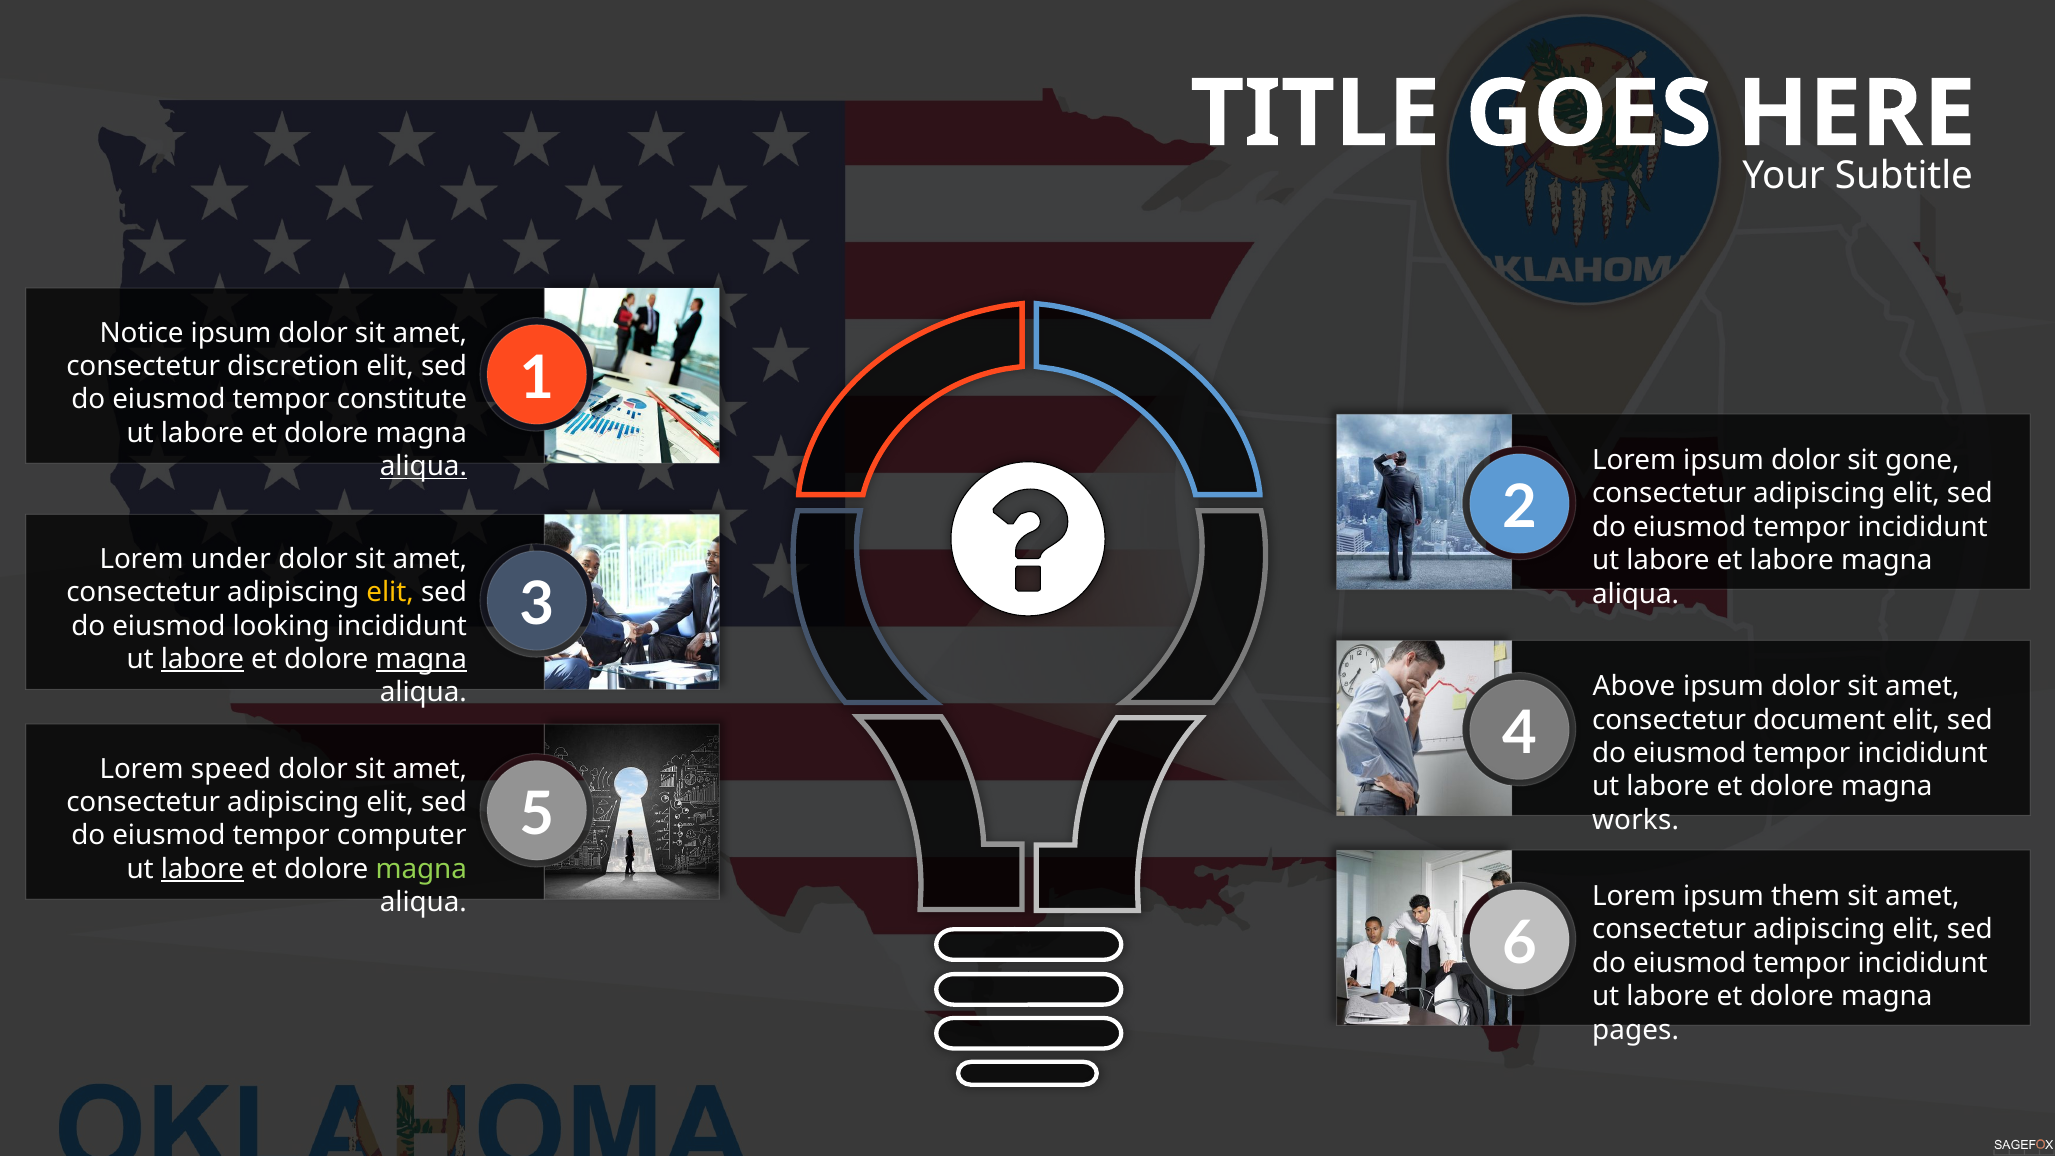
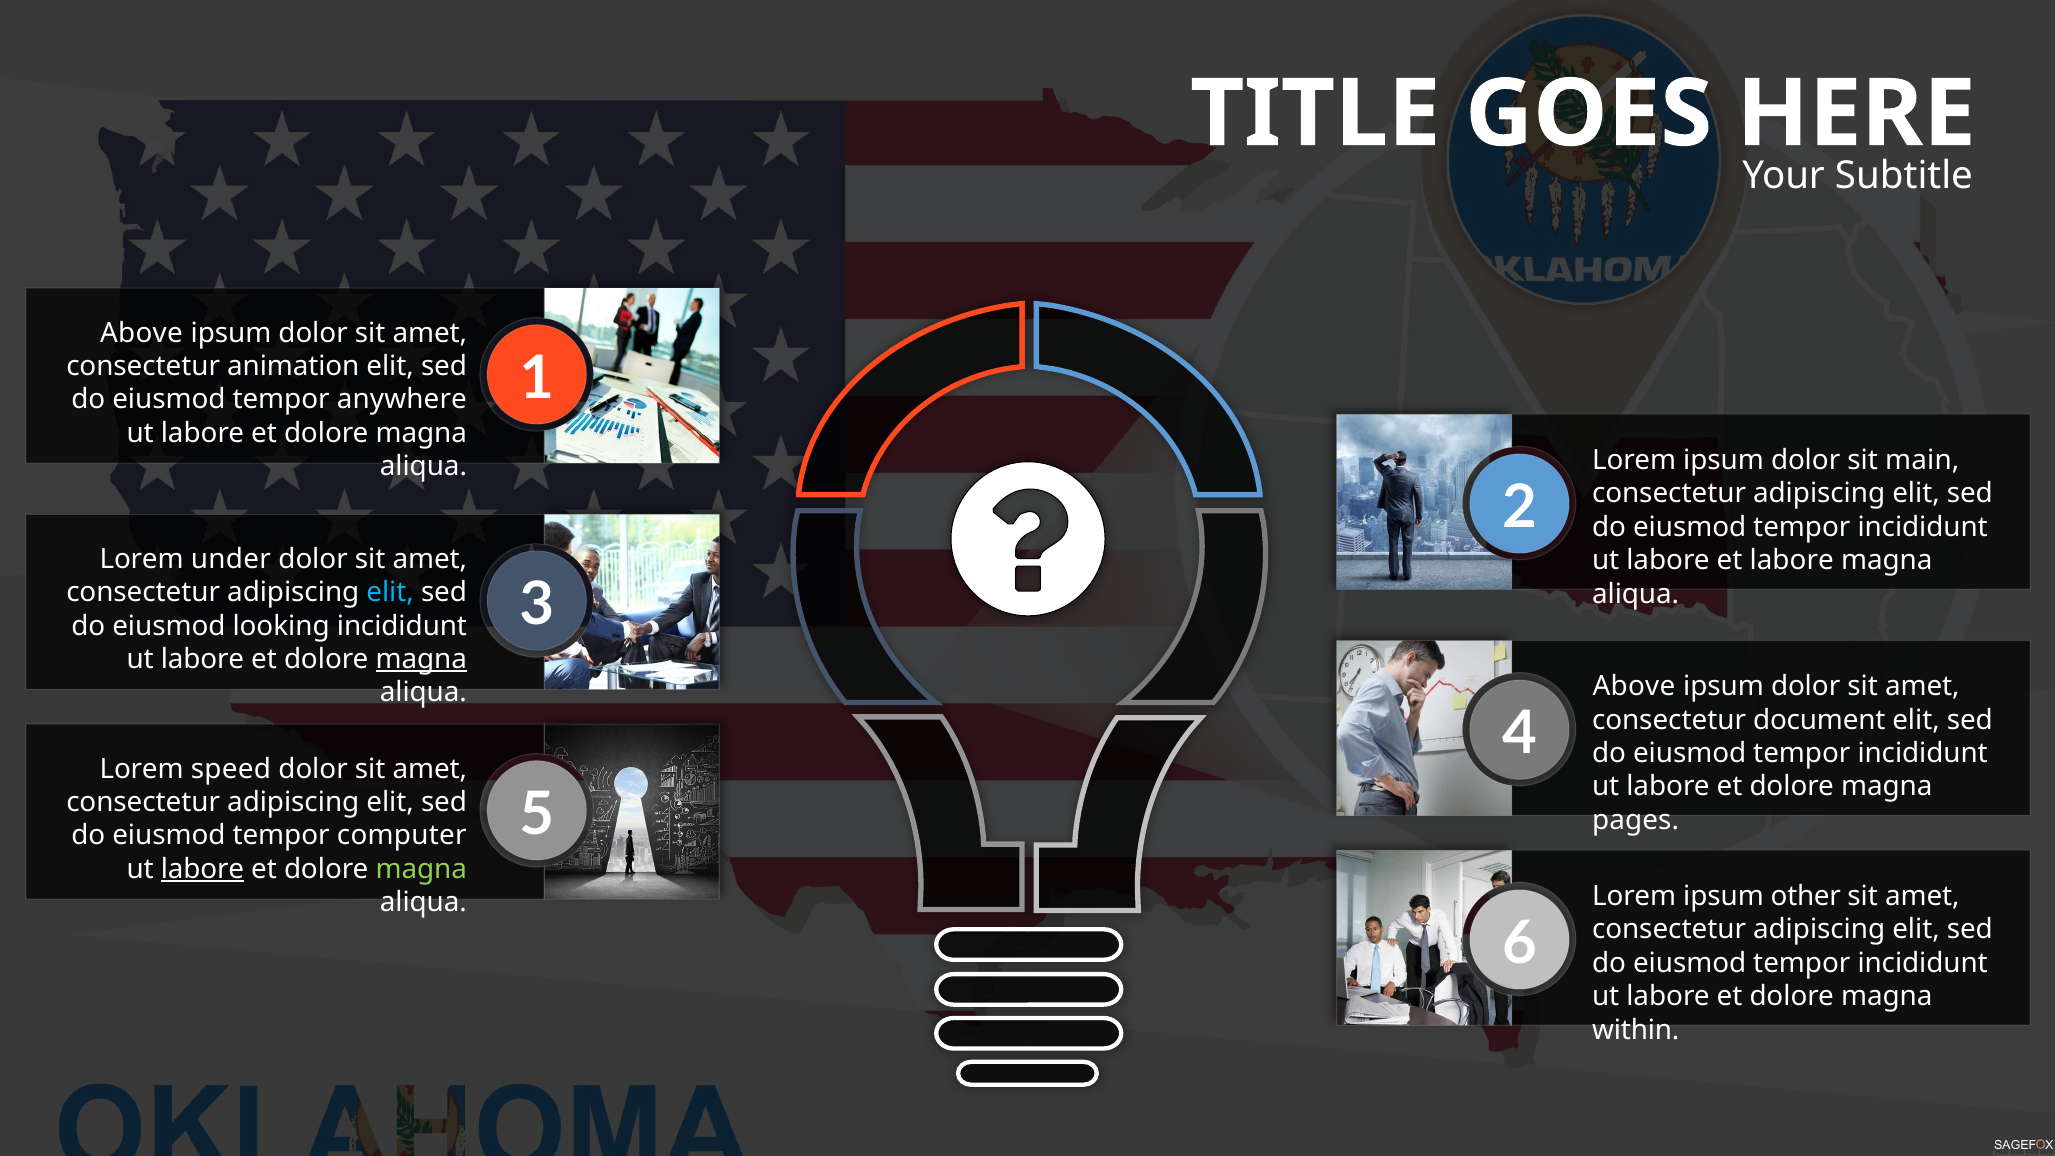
Notice at (142, 333): Notice -> Above
discretion: discretion -> animation
constitute: constitute -> anywhere
gone: gone -> main
aliqua at (423, 467) underline: present -> none
elit at (390, 592) colour: yellow -> light blue
labore at (202, 659) underline: present -> none
works: works -> pages
them: them -> other
pages: pages -> within
